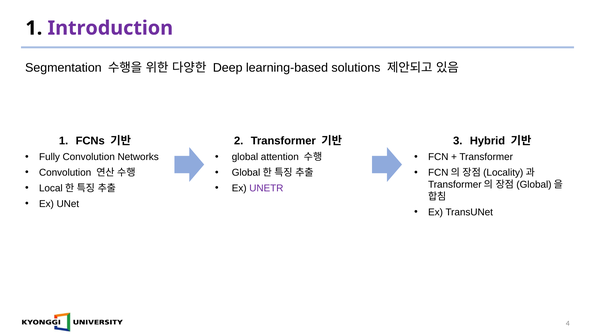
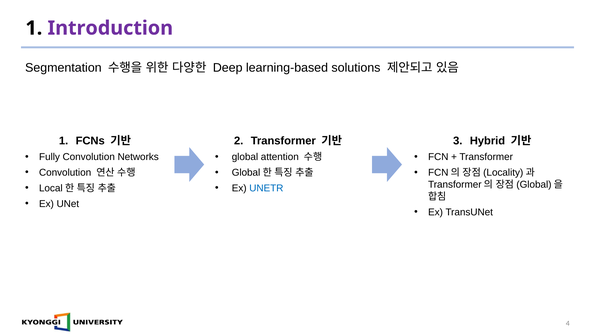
UNETR colour: purple -> blue
